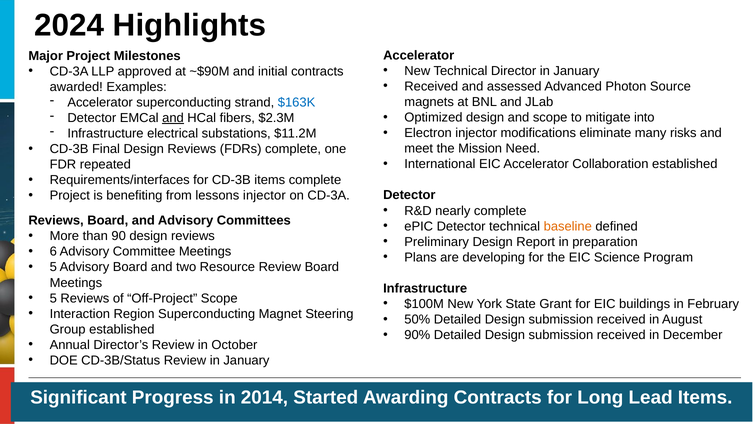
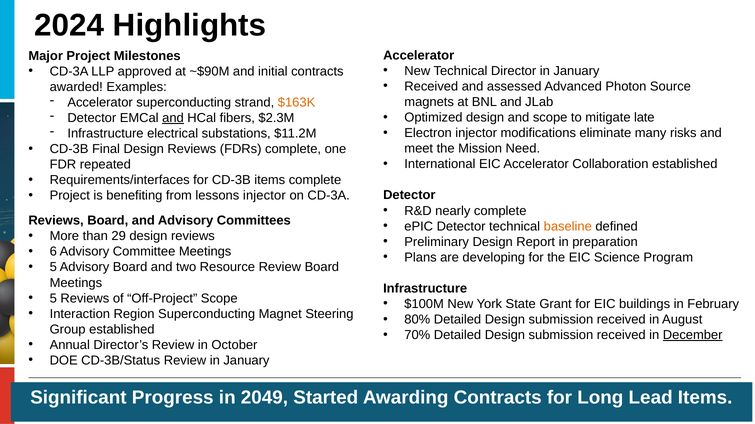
$163K colour: blue -> orange
into: into -> late
90: 90 -> 29
50%: 50% -> 80%
90%: 90% -> 70%
December underline: none -> present
2014: 2014 -> 2049
